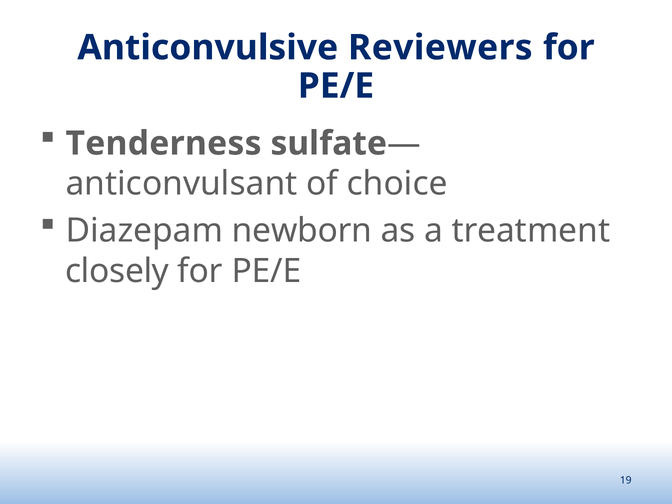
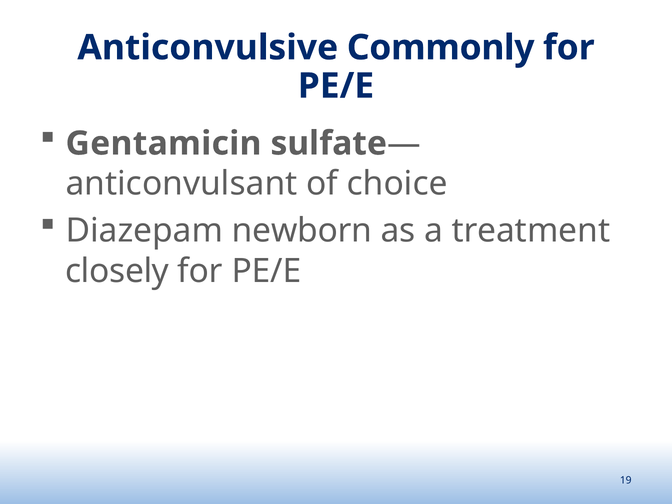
Reviewers: Reviewers -> Commonly
Tenderness: Tenderness -> Gentamicin
